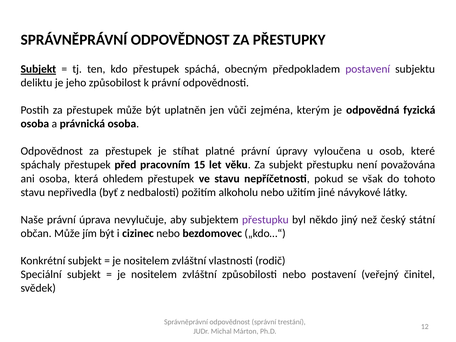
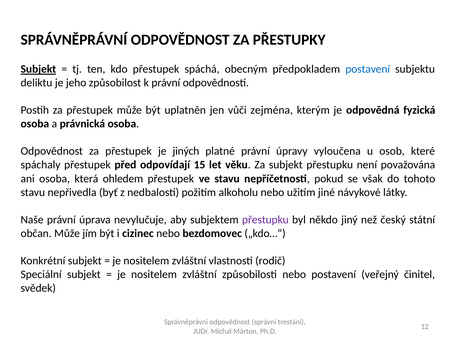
postavení at (368, 69) colour: purple -> blue
stíhat: stíhat -> jiných
pracovním: pracovním -> odpovídají
